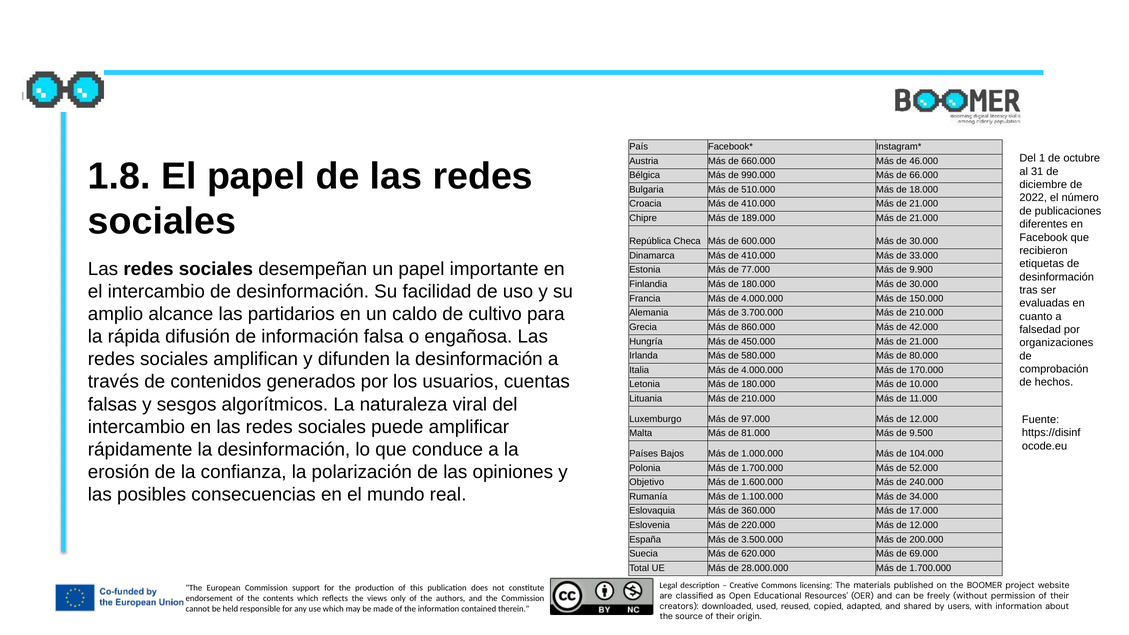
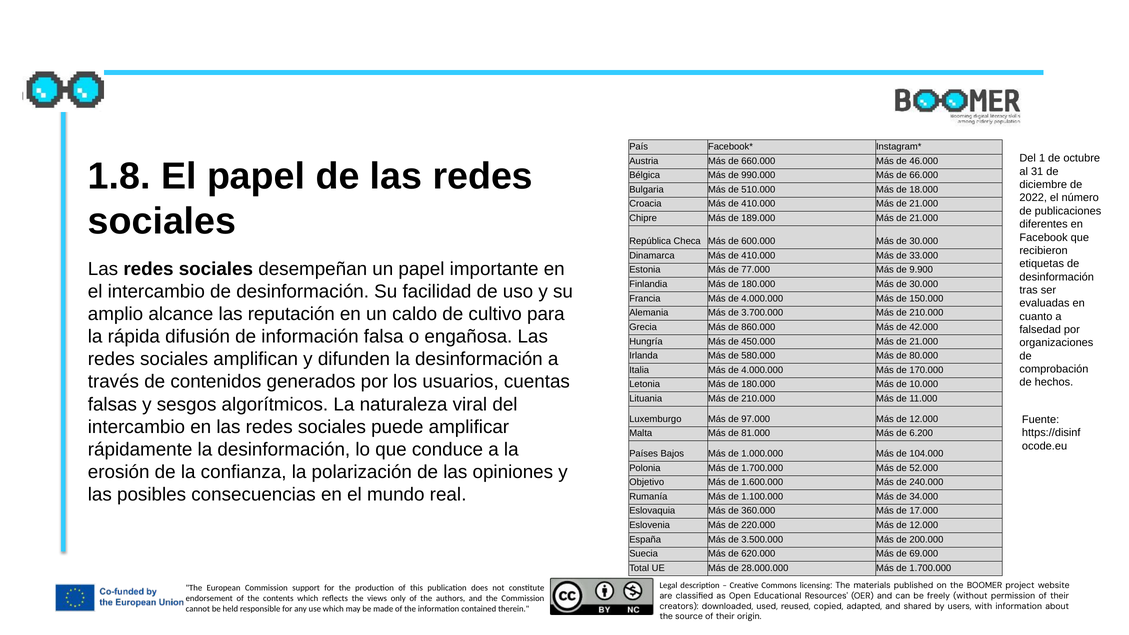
partidarios: partidarios -> reputación
9.500: 9.500 -> 6.200
